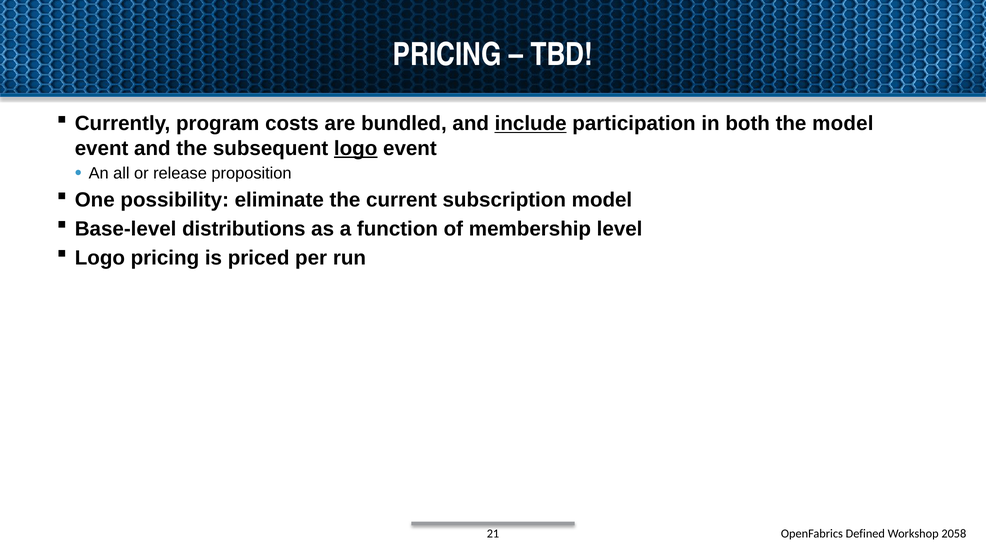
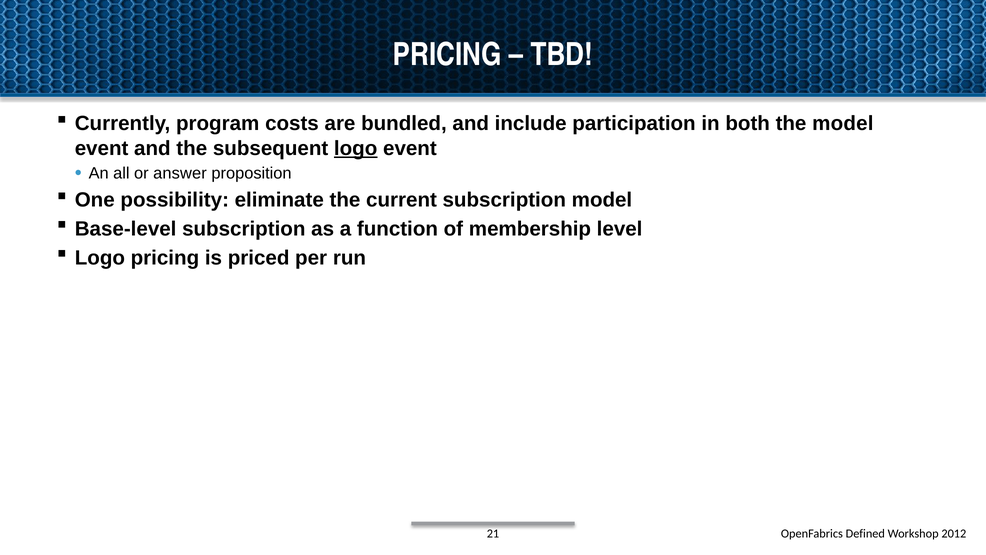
include underline: present -> none
release: release -> answer
Base-level distributions: distributions -> subscription
2058: 2058 -> 2012
